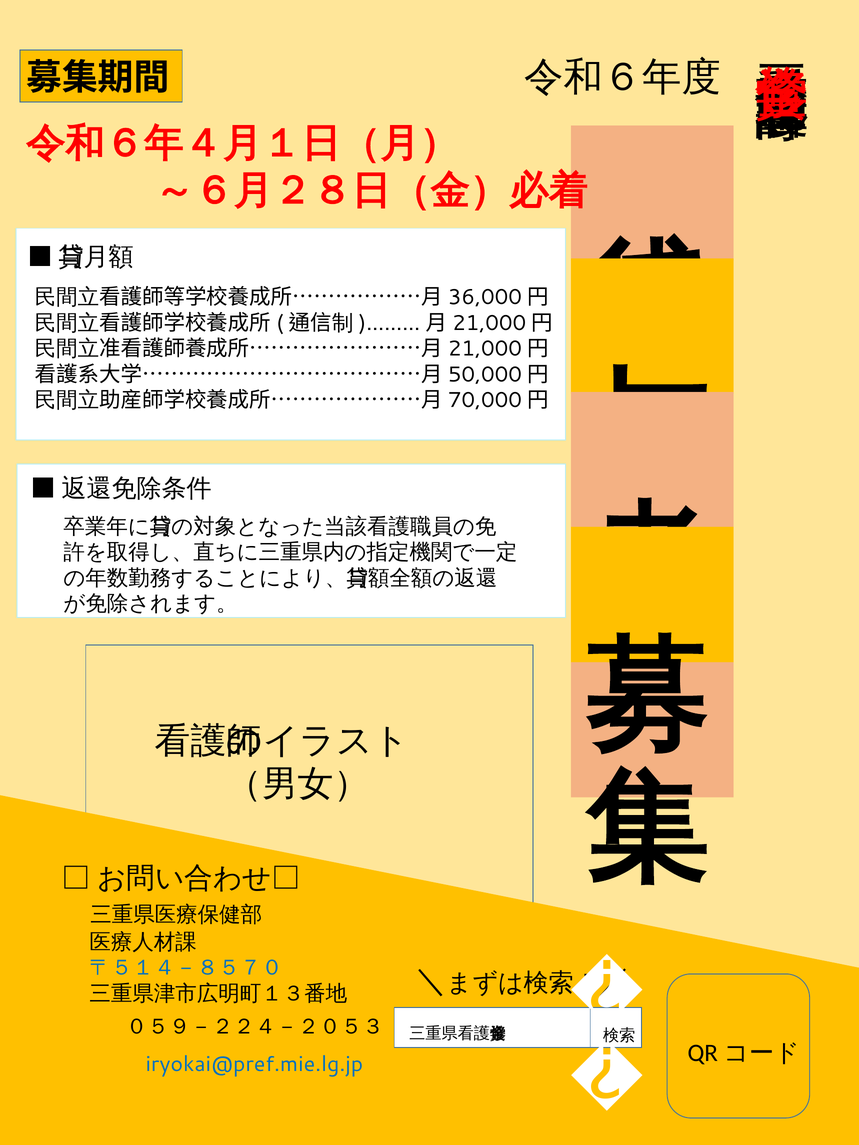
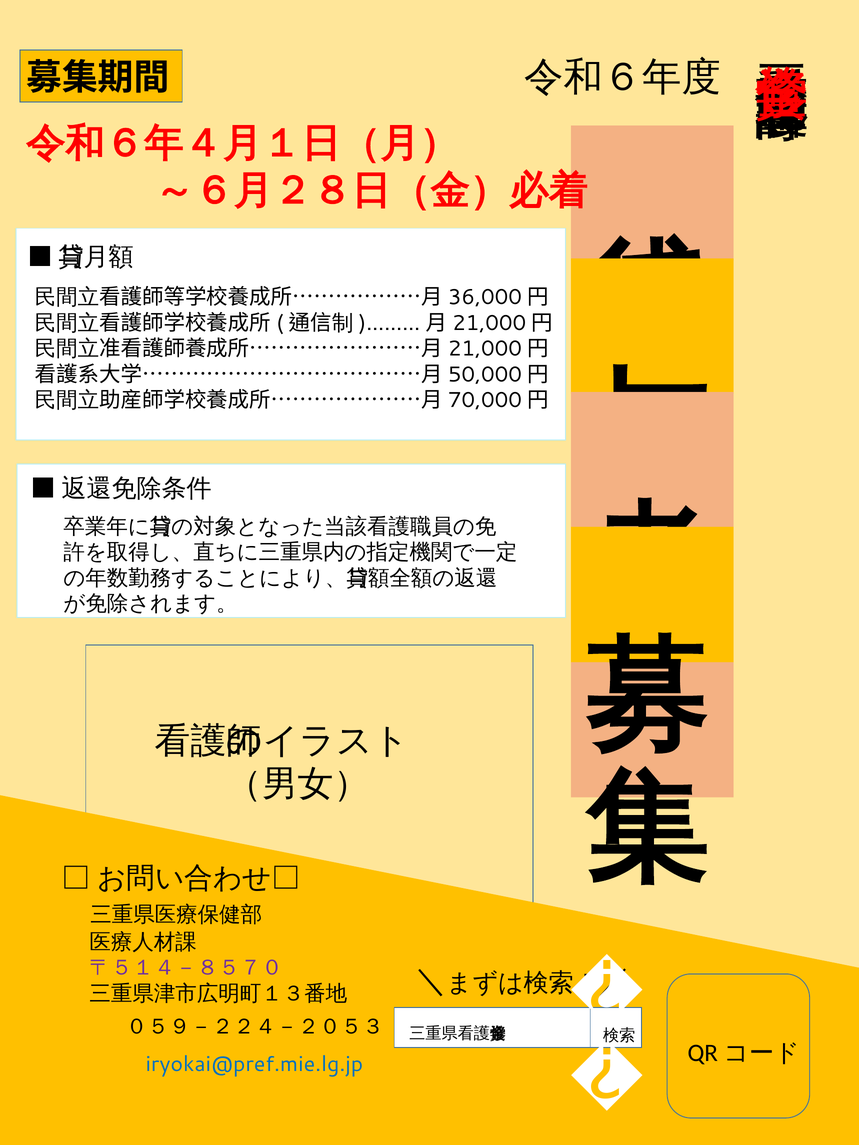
〒５１４－８５７０ colour: blue -> purple
